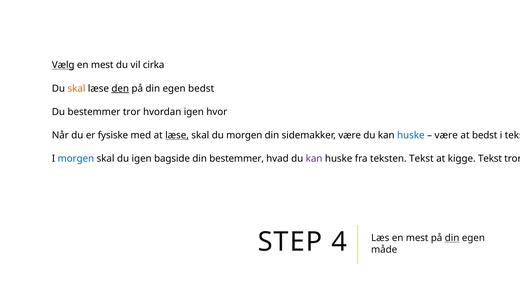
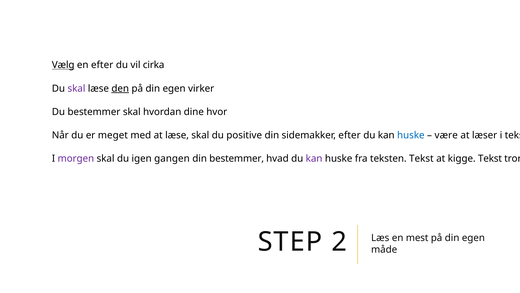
mest at (102, 65): mest -> efter
skal at (76, 88) colour: orange -> purple
egen bedst: bedst -> virker
bestemmer tror: tror -> skal
hvordan igen: igen -> dine
fysiske: fysiske -> meget
læse at (177, 135) underline: present -> none
du morgen: morgen -> positive
sidemakker være: være -> efter
at bedst: bedst -> læser
morgen at (76, 158) colour: blue -> purple
bagside: bagside -> gangen
4: 4 -> 2
din at (452, 238) underline: present -> none
